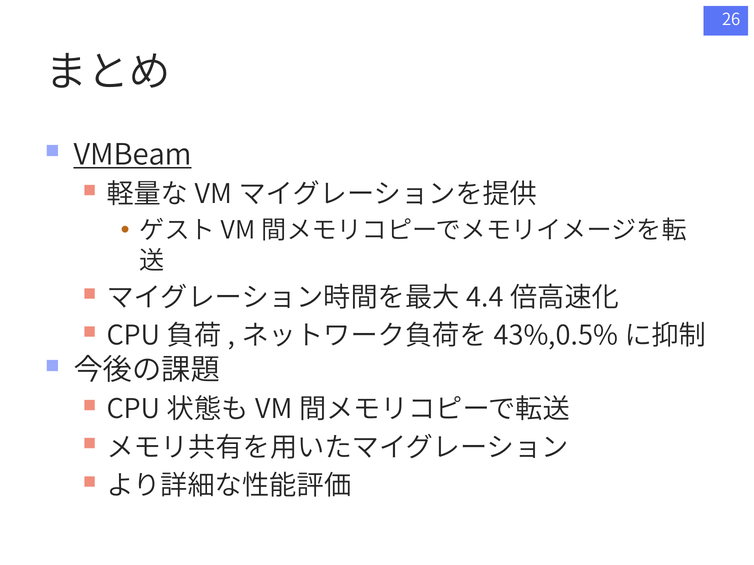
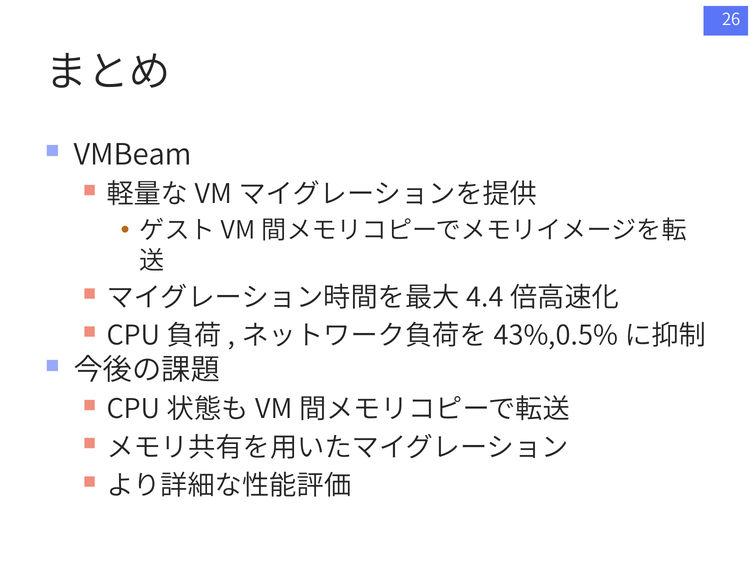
VMBeam underline: present -> none
